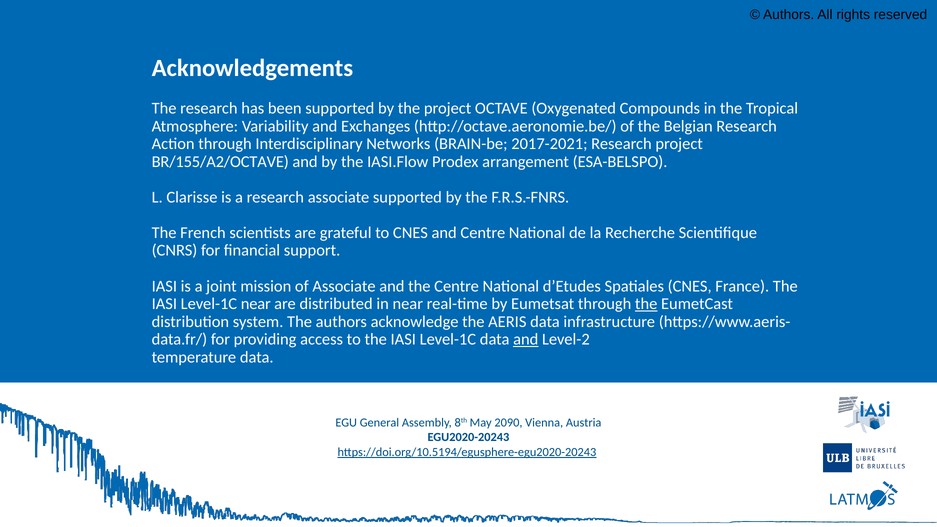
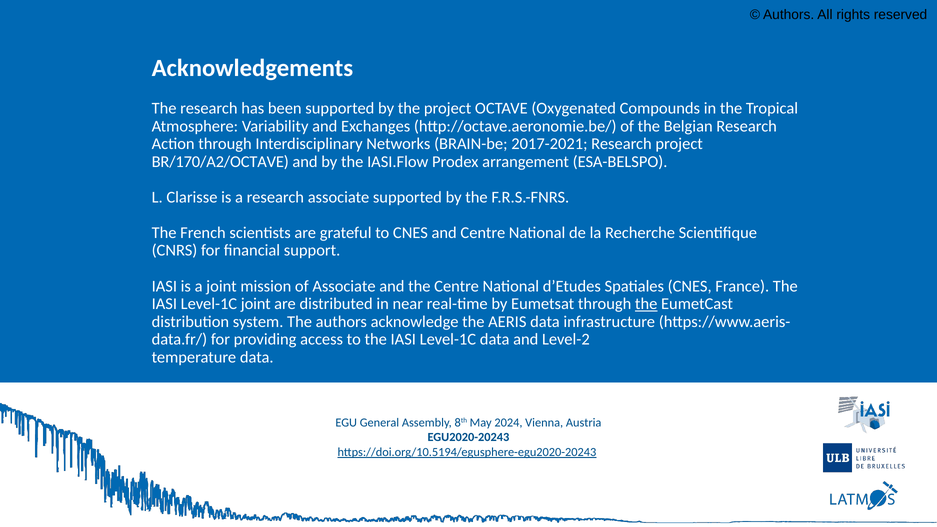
BR/155/A2/OCTAVE: BR/155/A2/OCTAVE -> BR/170/A2/OCTAVE
Level-1C near: near -> joint
and at (526, 339) underline: present -> none
2090: 2090 -> 2024
